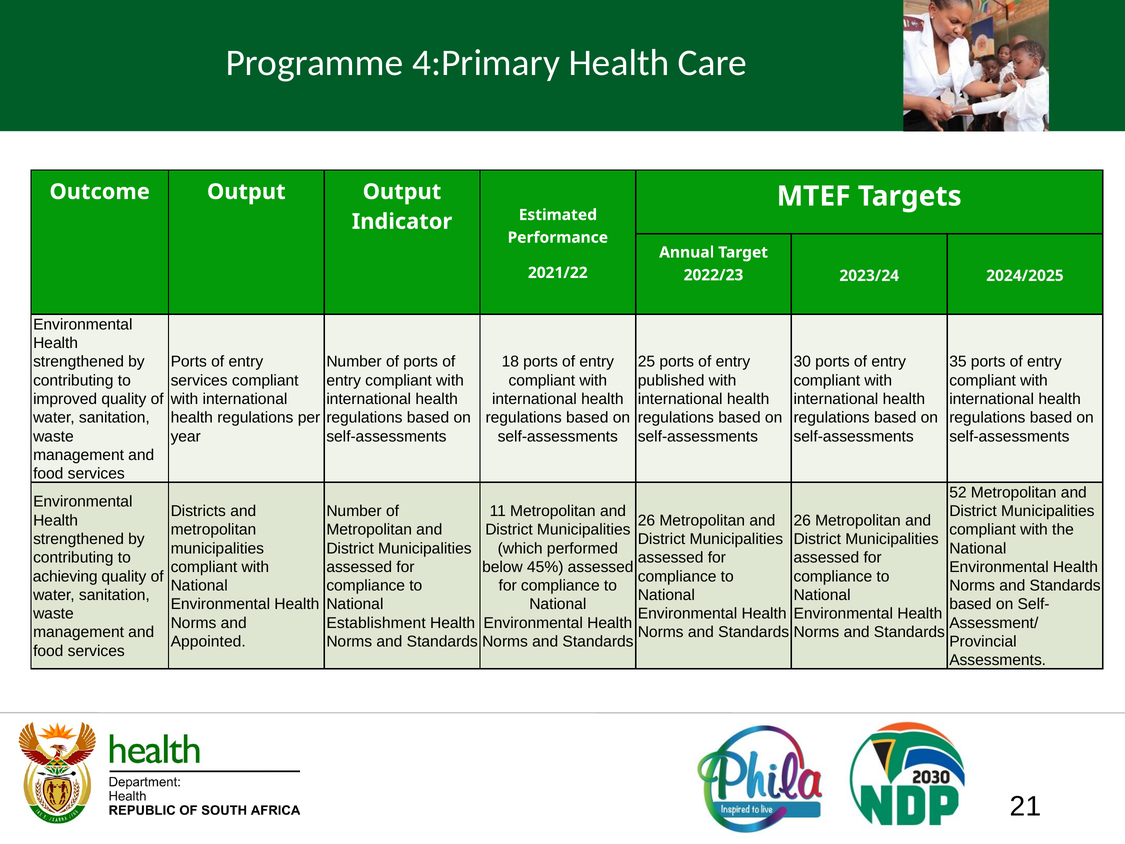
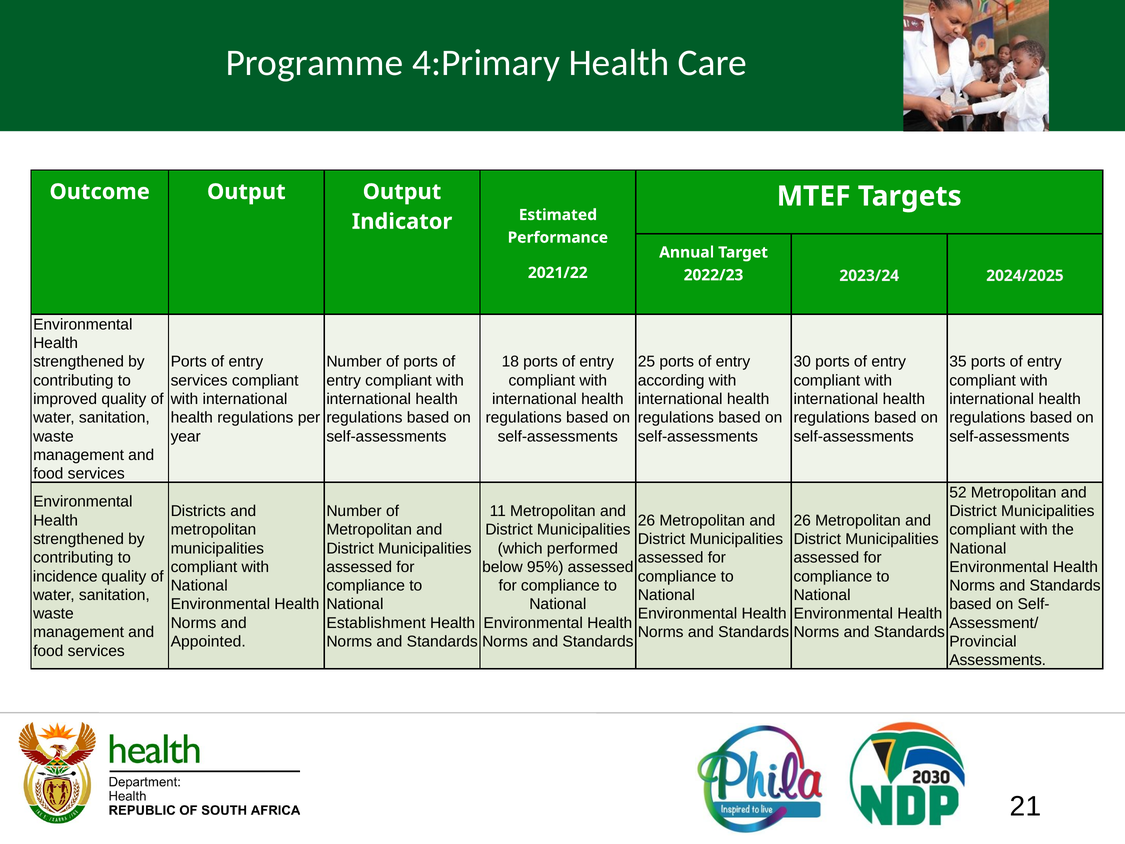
published: published -> according
45%: 45% -> 95%
achieving: achieving -> incidence
